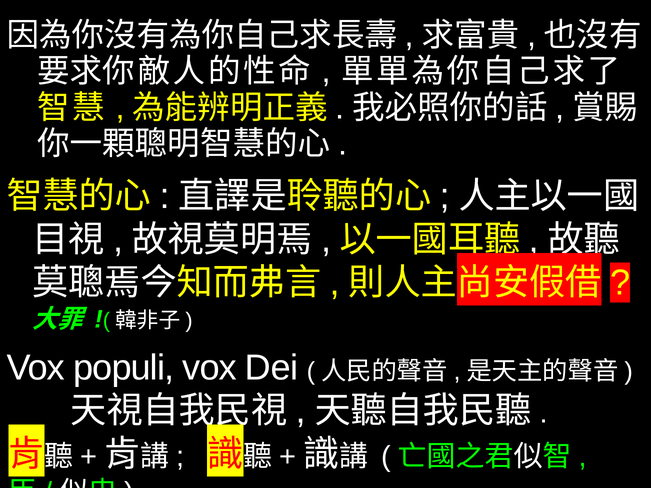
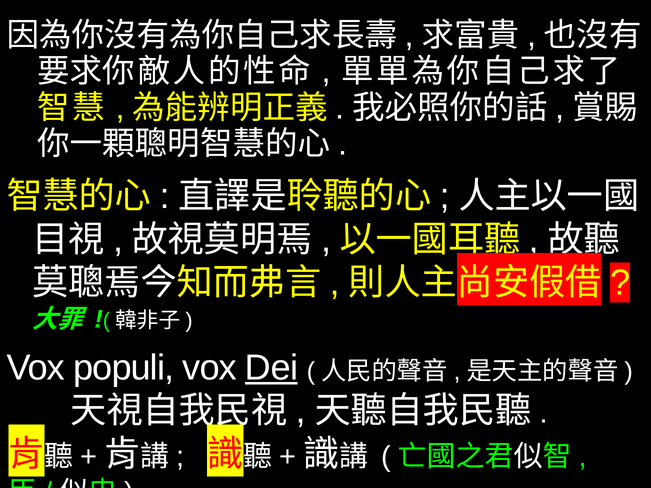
Dei underline: none -> present
